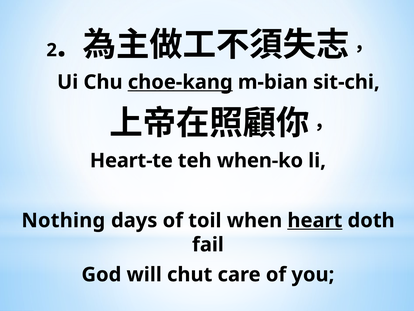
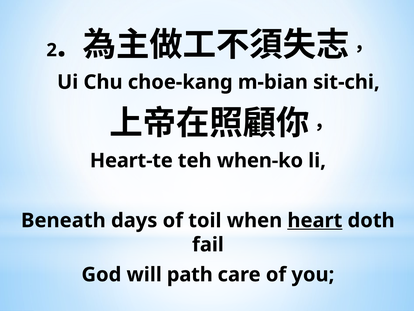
choe-kang underline: present -> none
Nothing: Nothing -> Beneath
chut: chut -> path
